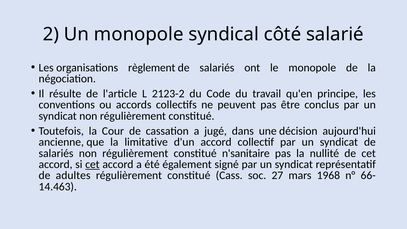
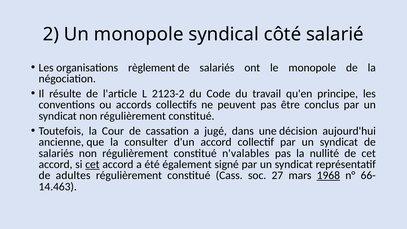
limitative: limitative -> consulter
n'sanitaire: n'sanitaire -> n'valables
1968 underline: none -> present
